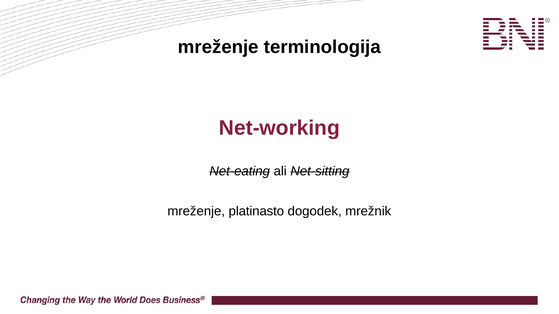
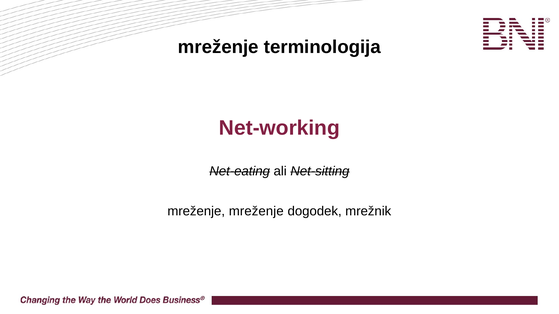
mreženje platinasto: platinasto -> mreženje
